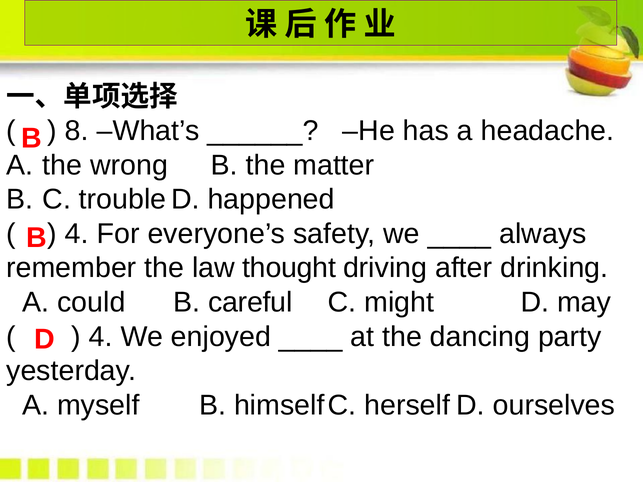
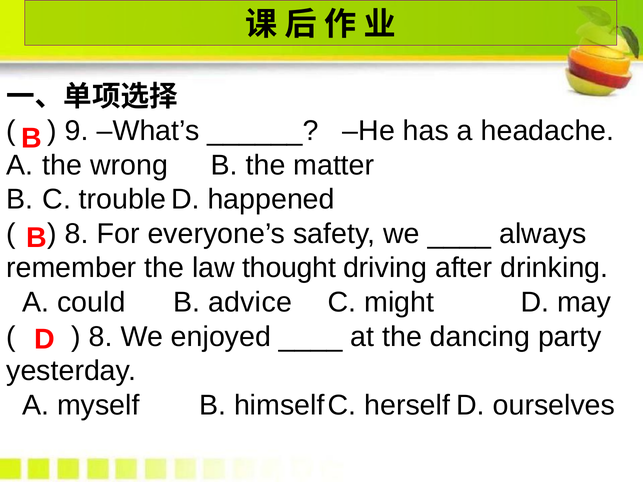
8: 8 -> 9
4 at (77, 234): 4 -> 8
careful: careful -> advice
4 at (101, 337): 4 -> 8
